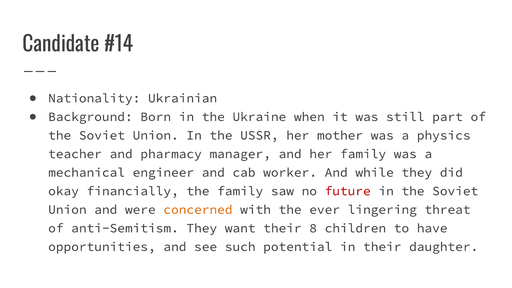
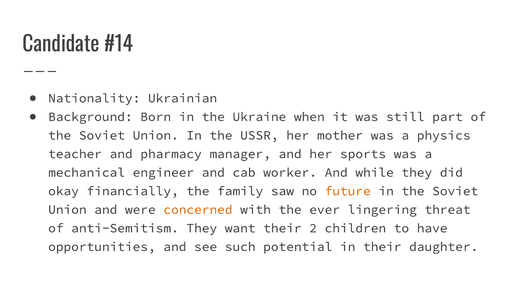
her family: family -> sports
future colour: red -> orange
8: 8 -> 2
